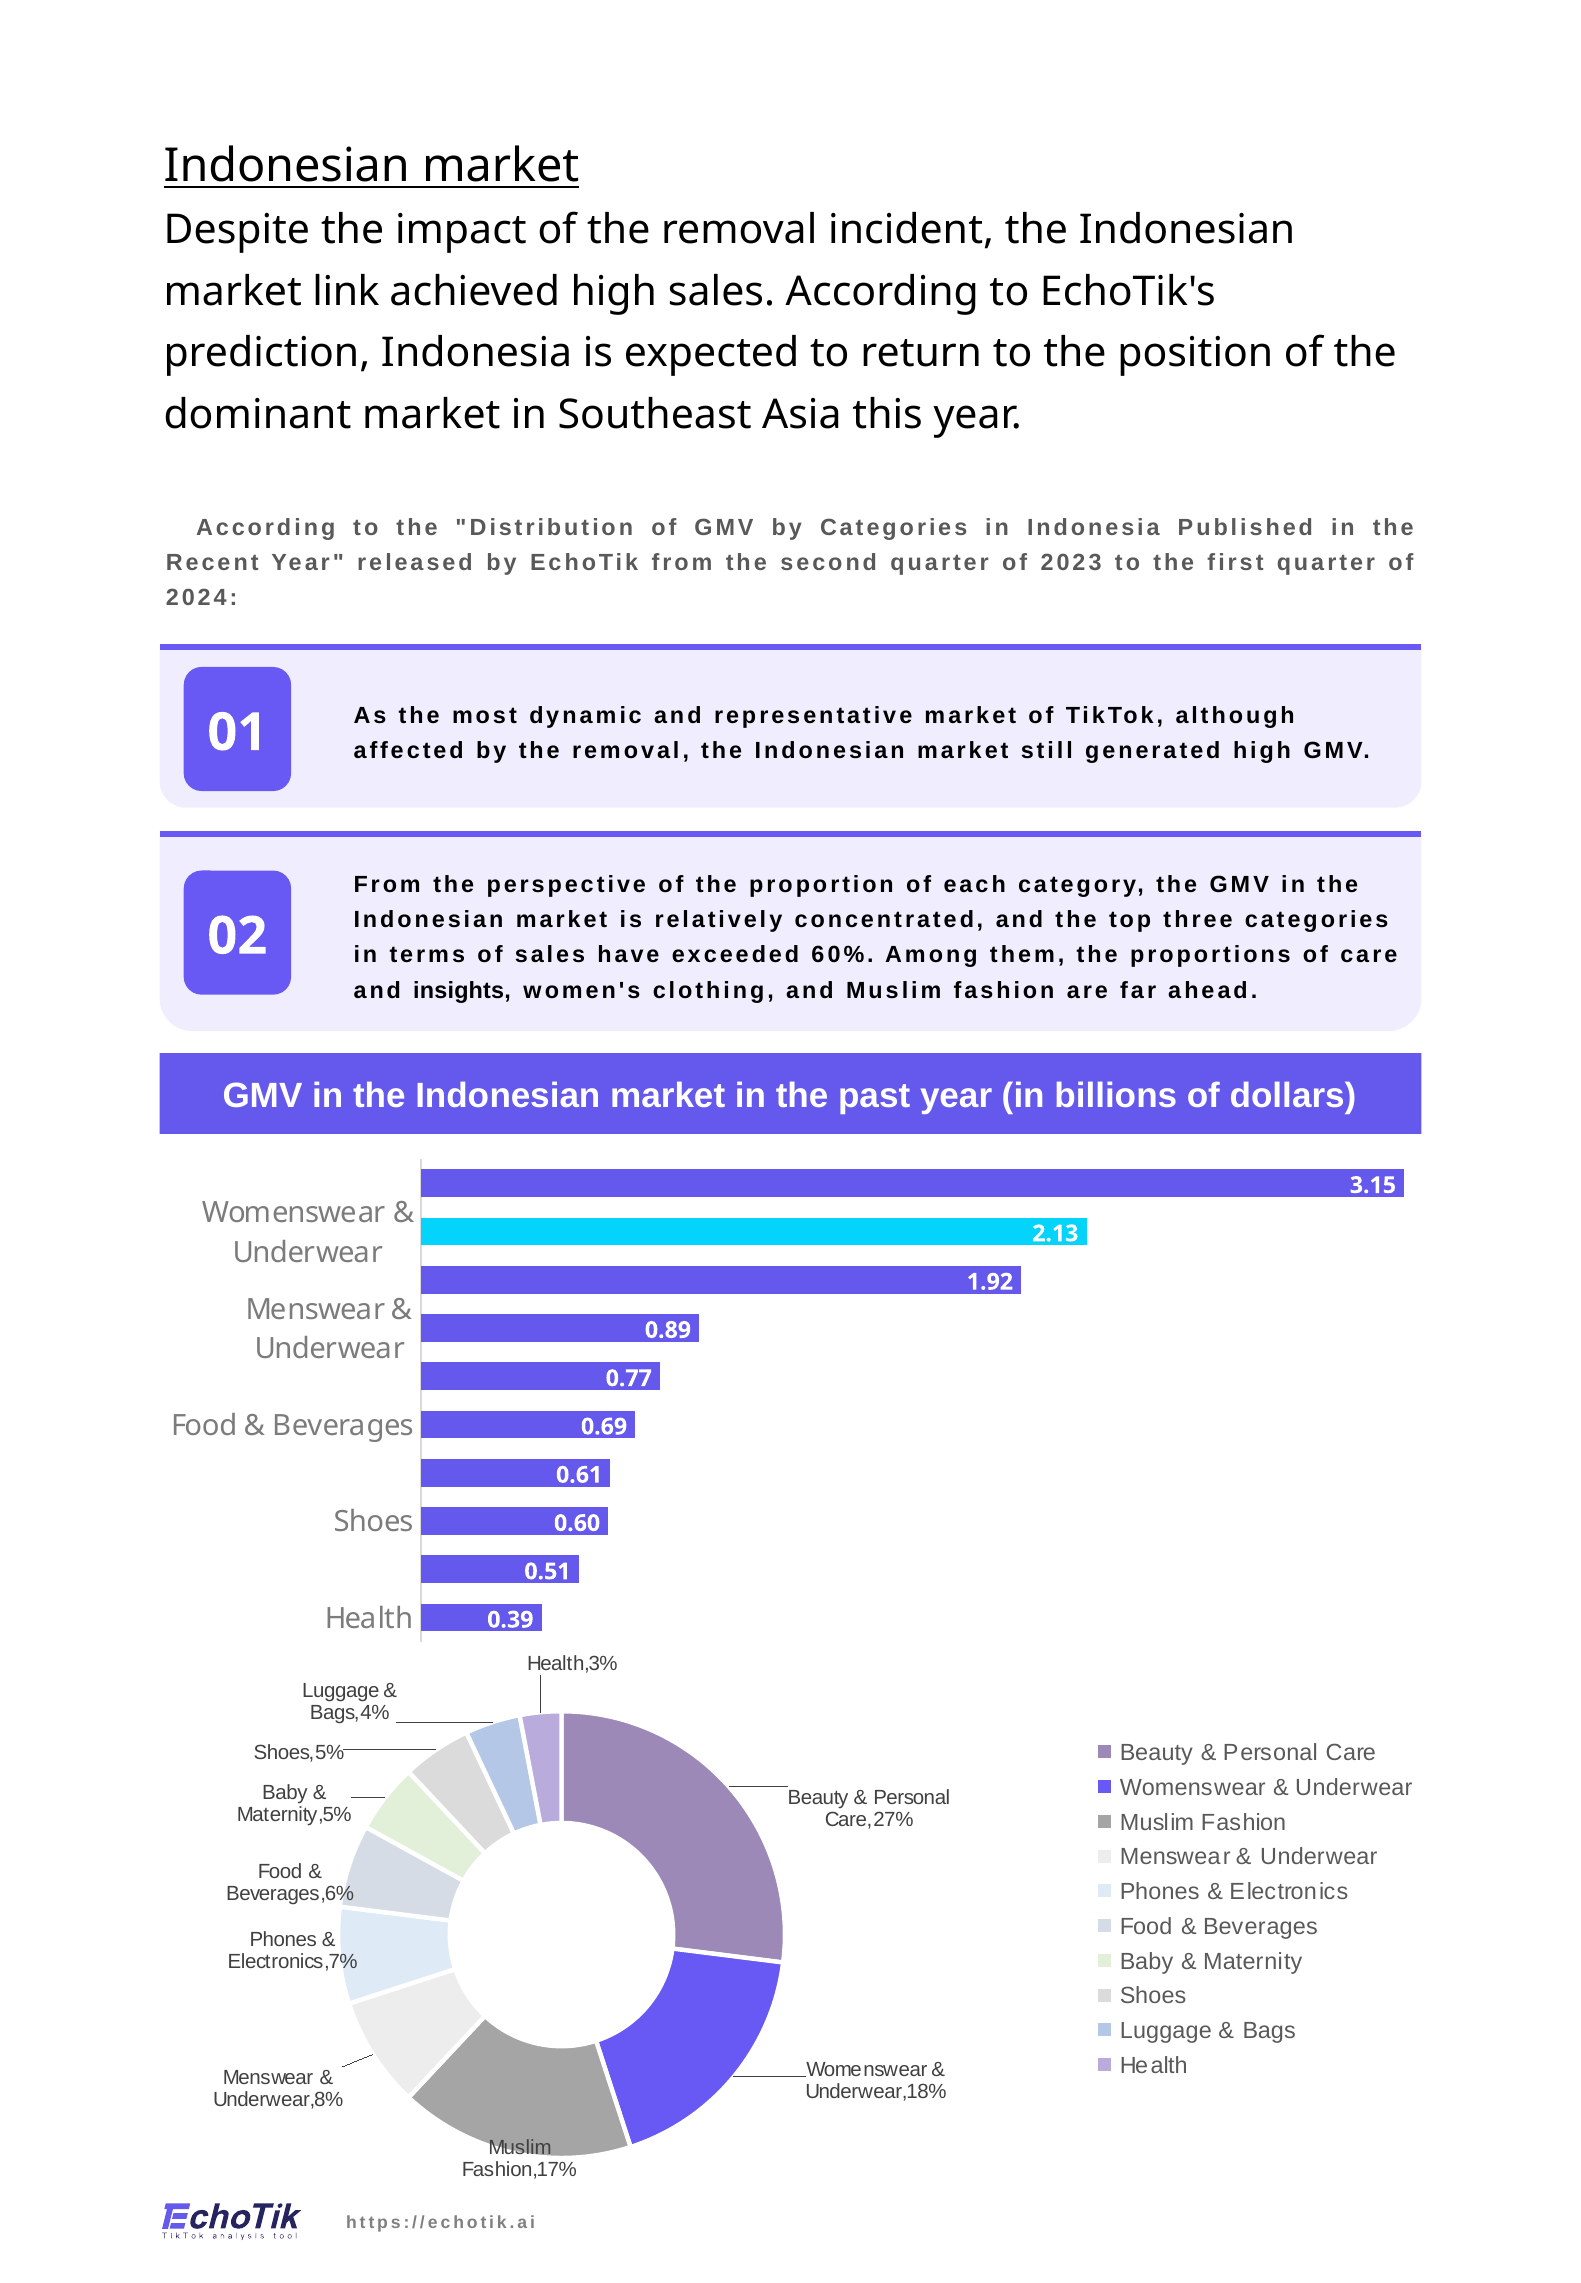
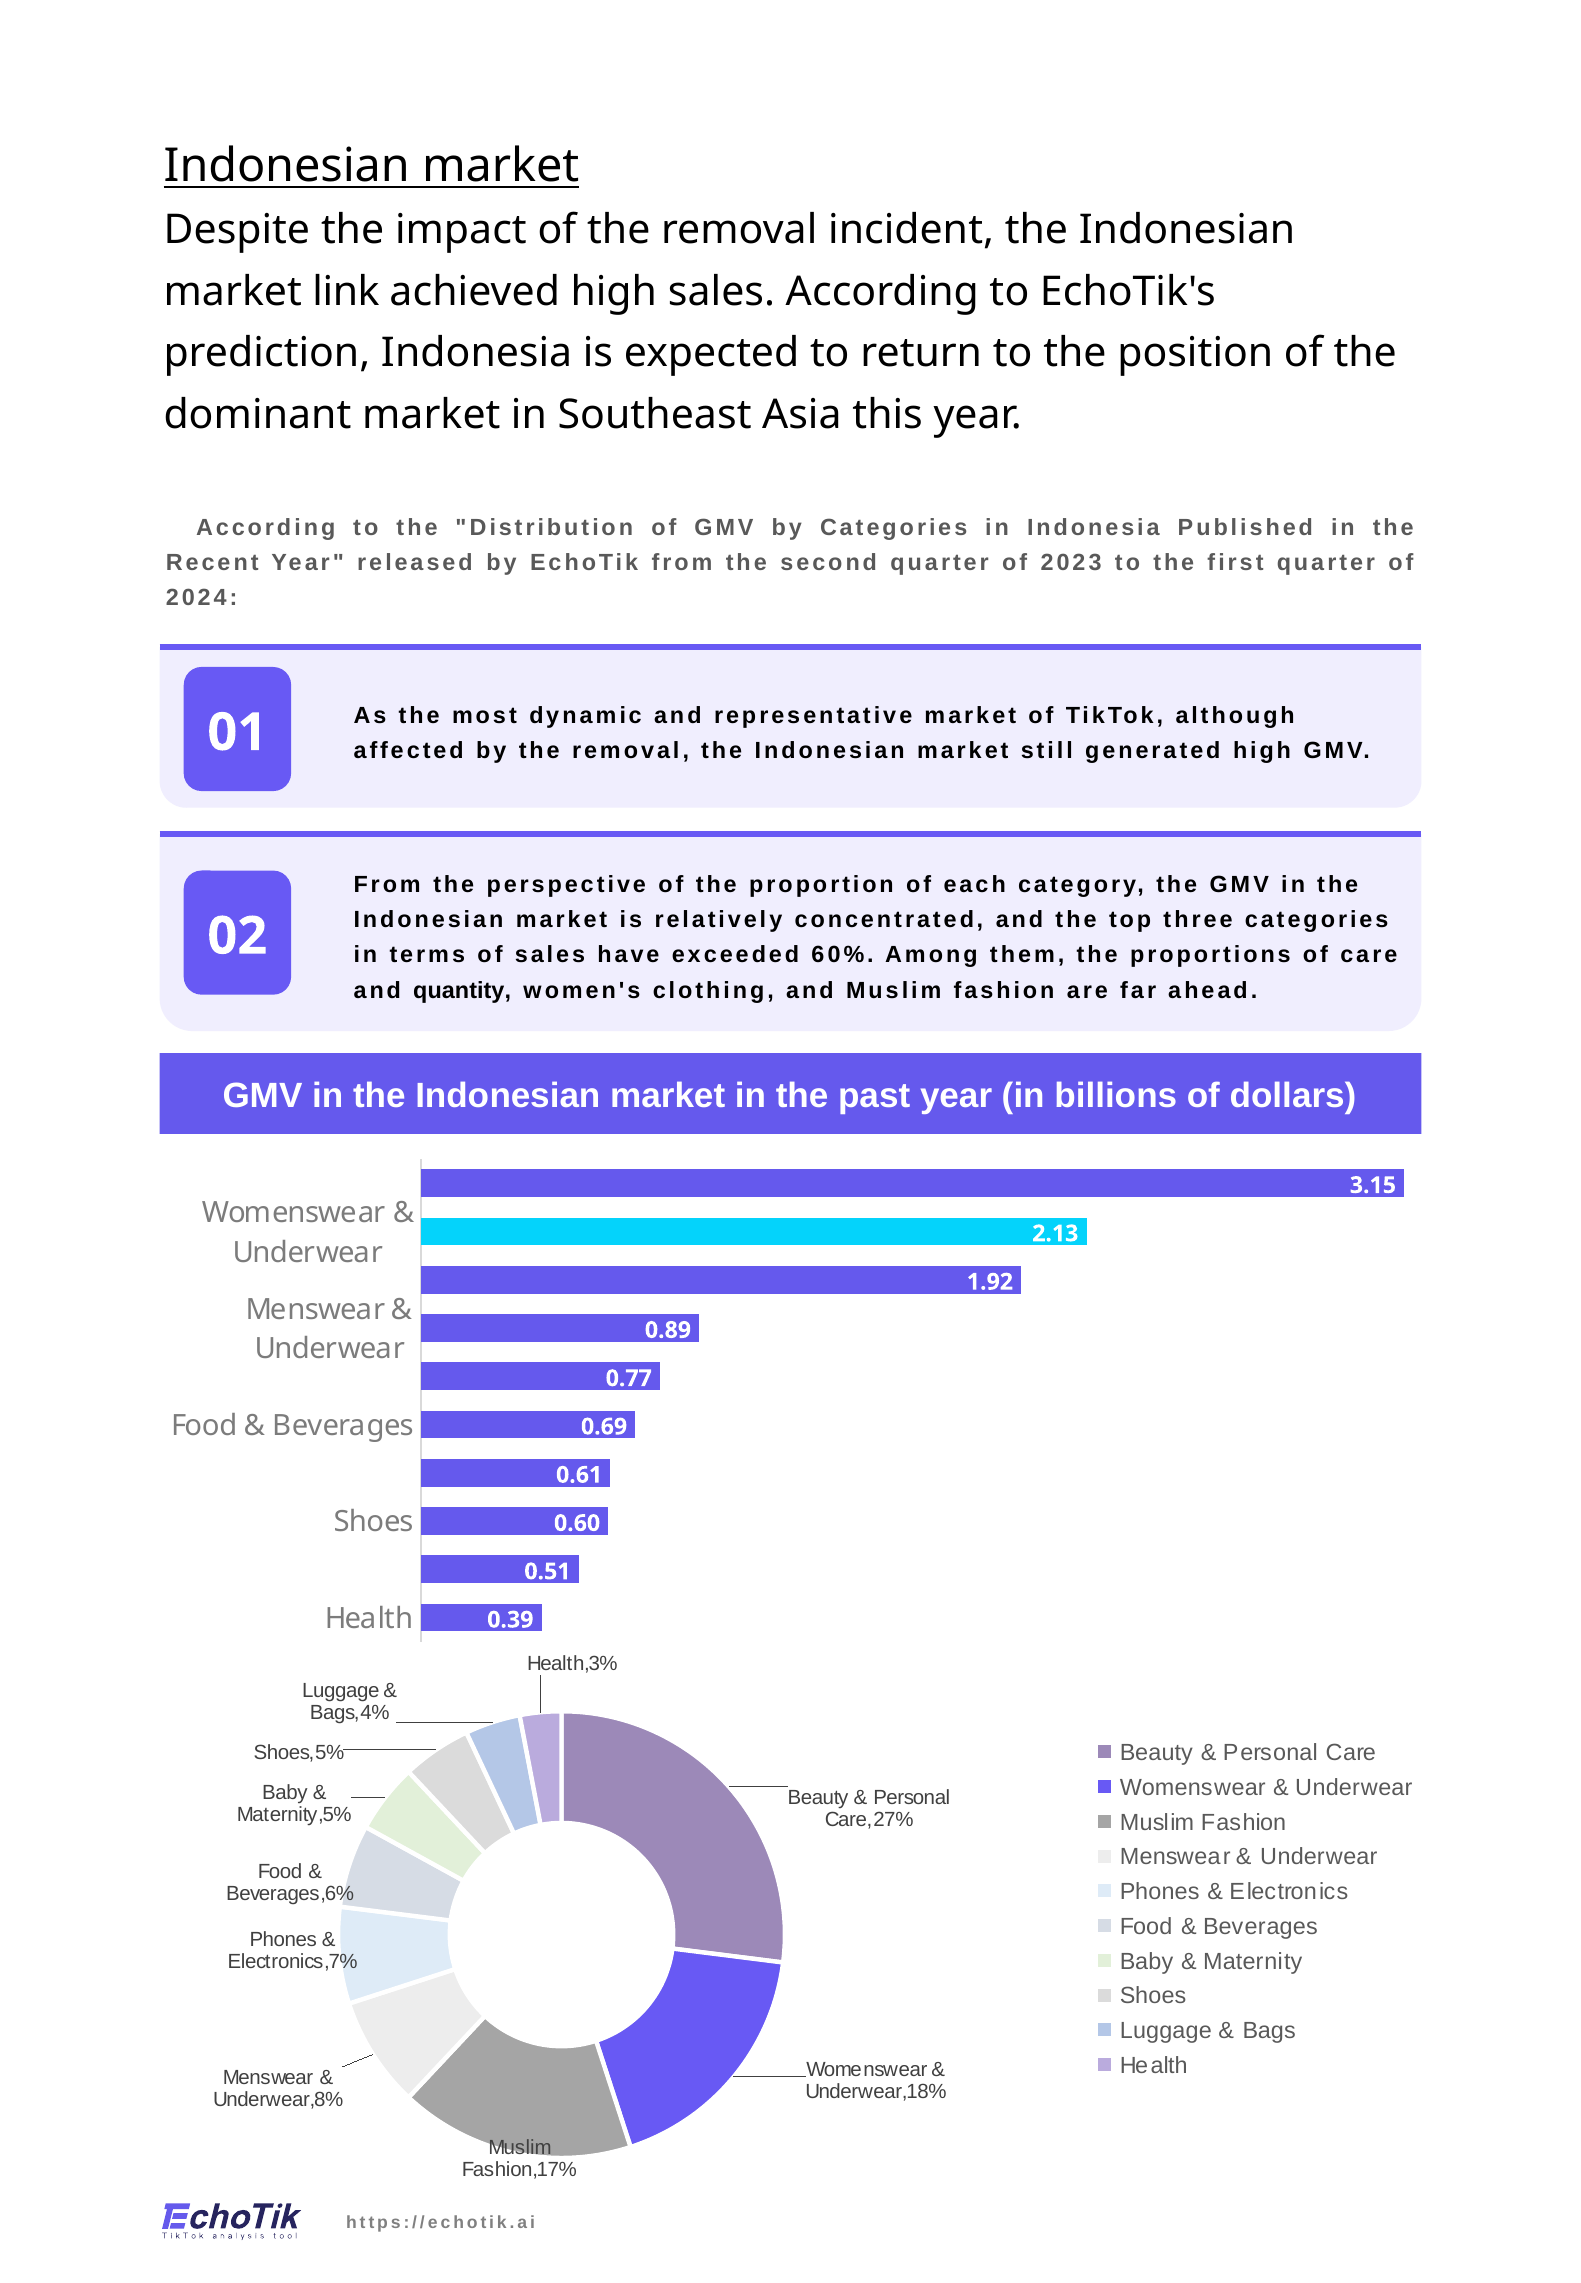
insights: insights -> quantity
